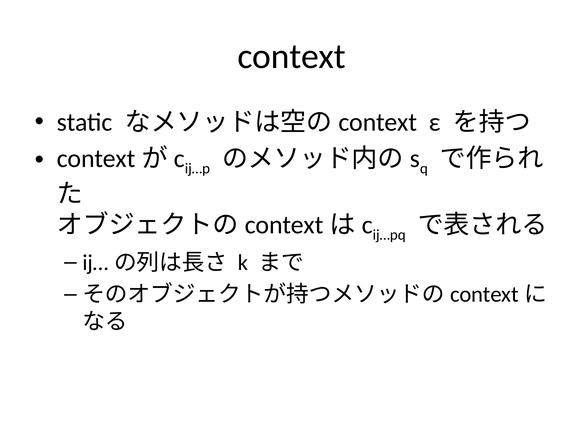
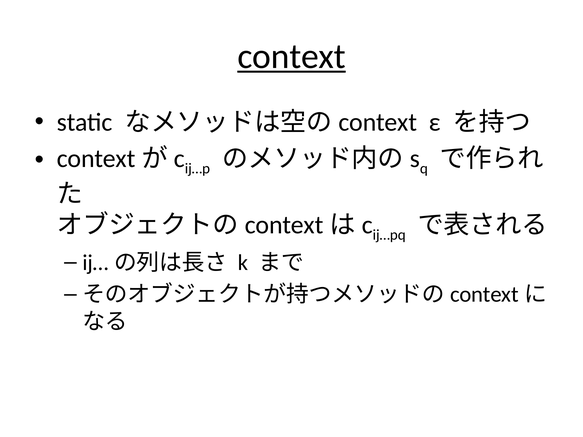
context underline: none -> present
